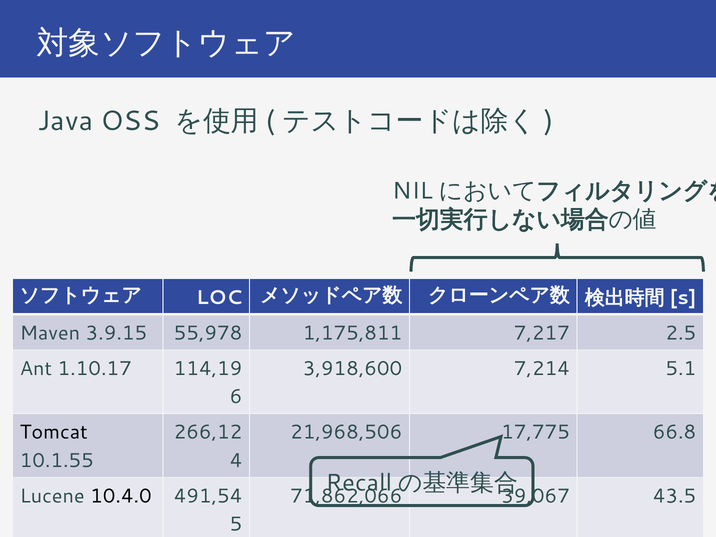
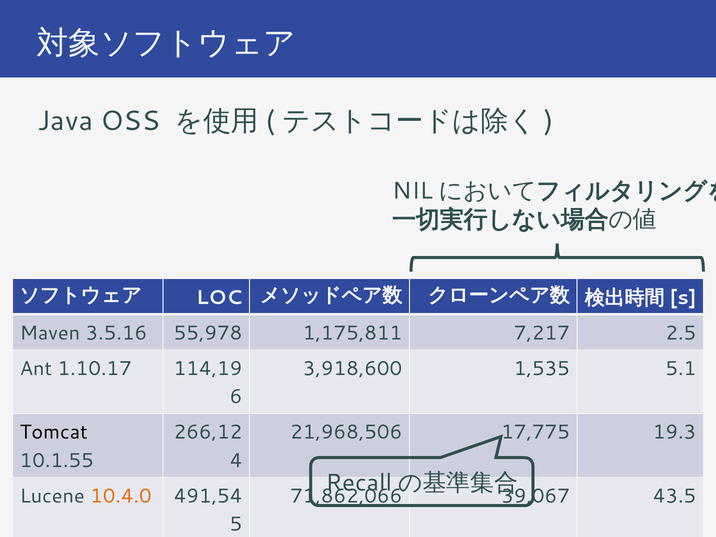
3.9.15: 3.9.15 -> 3.5.16
7,214: 7,214 -> 1,535
66.8: 66.8 -> 19.3
10.4.0 colour: black -> orange
